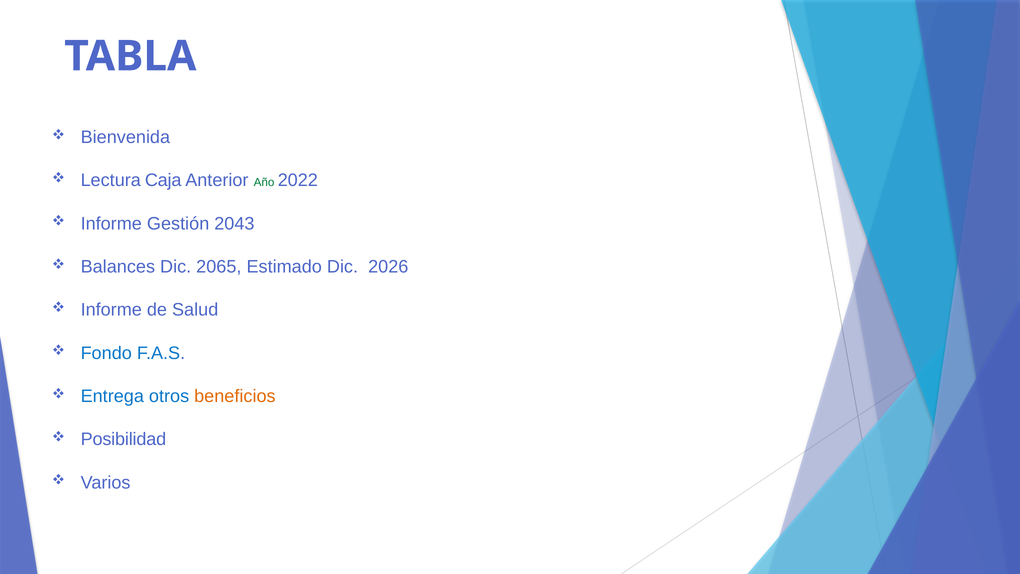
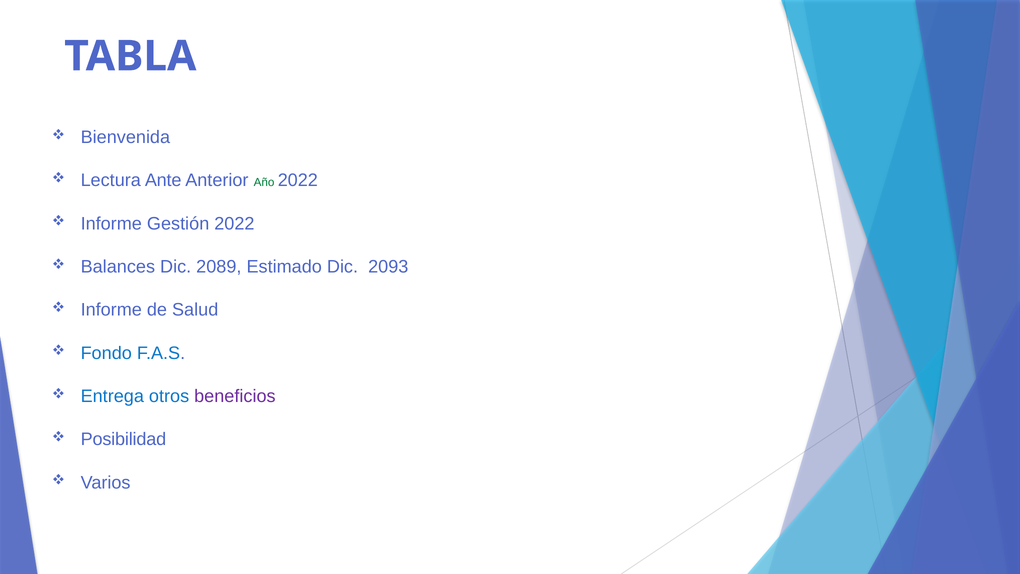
Caja: Caja -> Ante
Gestión 2043: 2043 -> 2022
2065: 2065 -> 2089
2026: 2026 -> 2093
beneficios colour: orange -> purple
